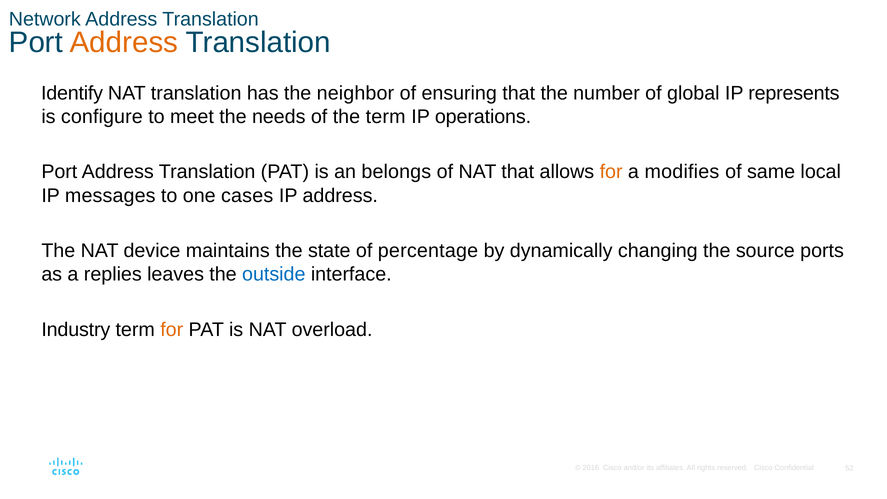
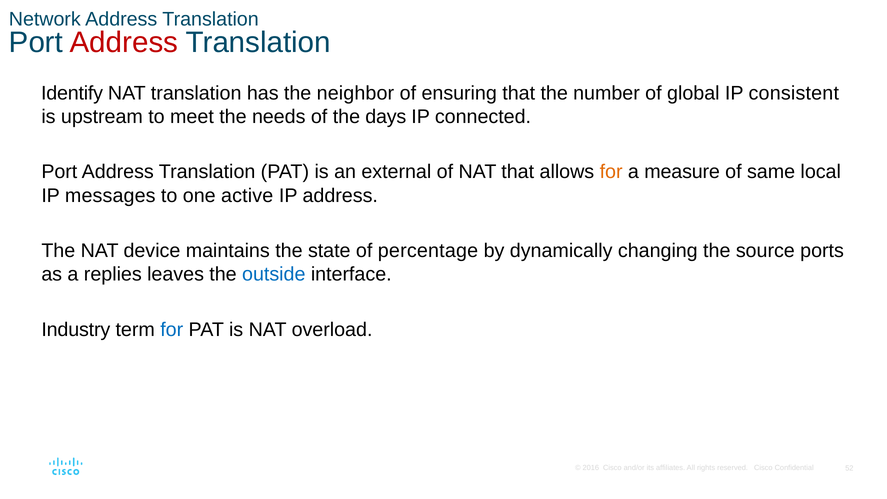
Address at (124, 43) colour: orange -> red
represents: represents -> consistent
configure: configure -> upstream
the term: term -> days
operations: operations -> connected
belongs: belongs -> external
modifies: modifies -> measure
cases: cases -> active
for at (172, 330) colour: orange -> blue
